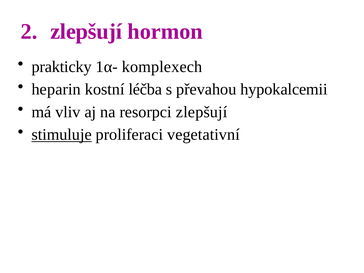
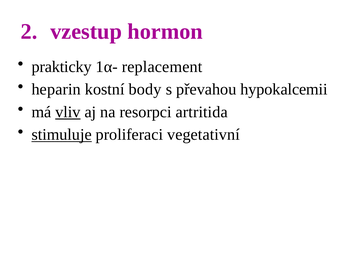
zlepšují at (86, 31): zlepšují -> vzestup
komplexech: komplexech -> replacement
léčba: léčba -> body
vliv underline: none -> present
resorpci zlepšují: zlepšují -> artritida
